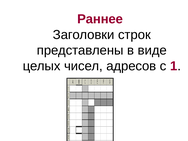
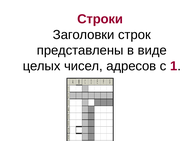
Раннее: Раннее -> Строки
